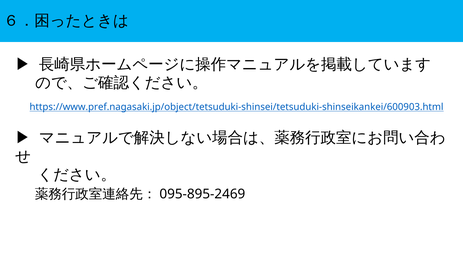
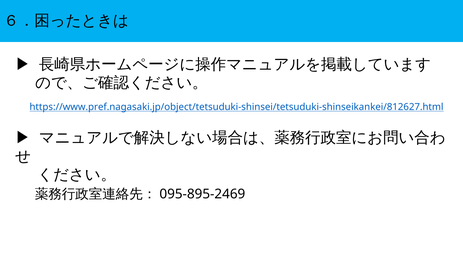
https://www.pref.nagasaki.jp/object/tetsuduki-shinsei/tetsuduki-shinseikankei/600903.html: https://www.pref.nagasaki.jp/object/tetsuduki-shinsei/tetsuduki-shinseikankei/600903.html -> https://www.pref.nagasaki.jp/object/tetsuduki-shinsei/tetsuduki-shinseikankei/812627.html
